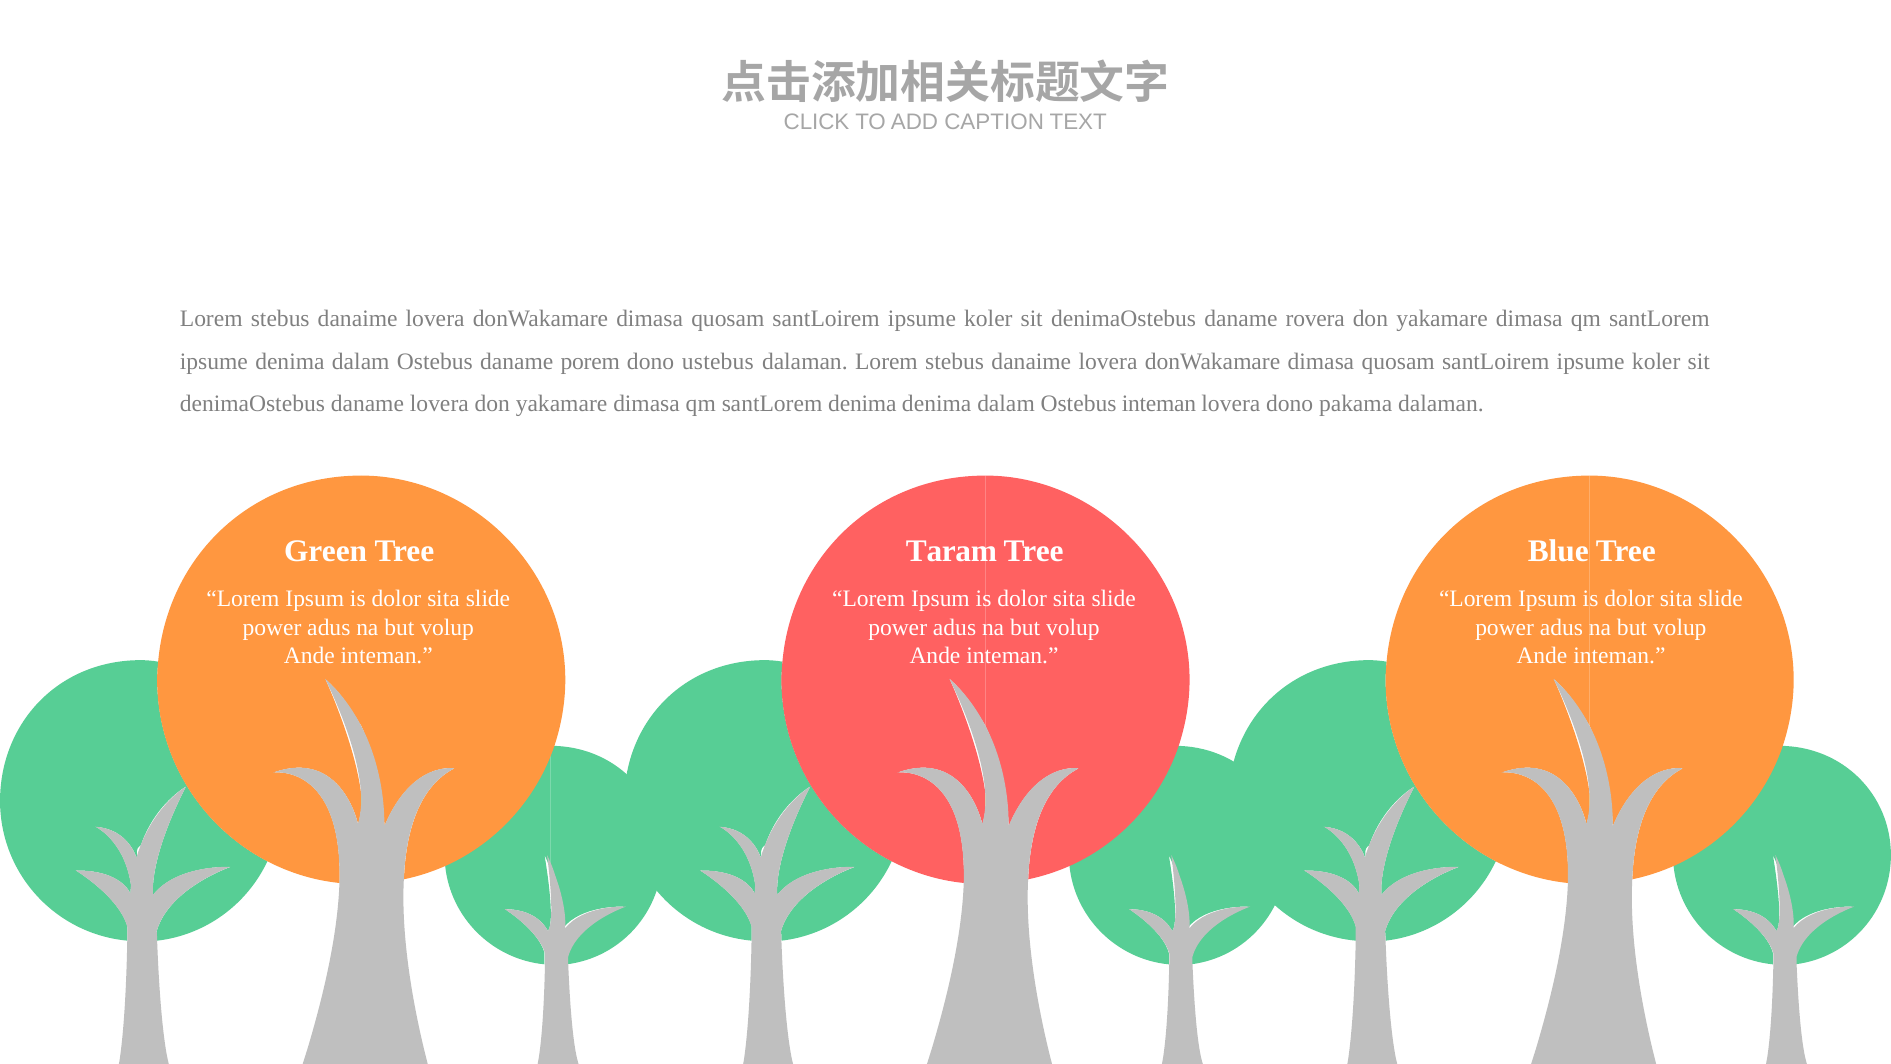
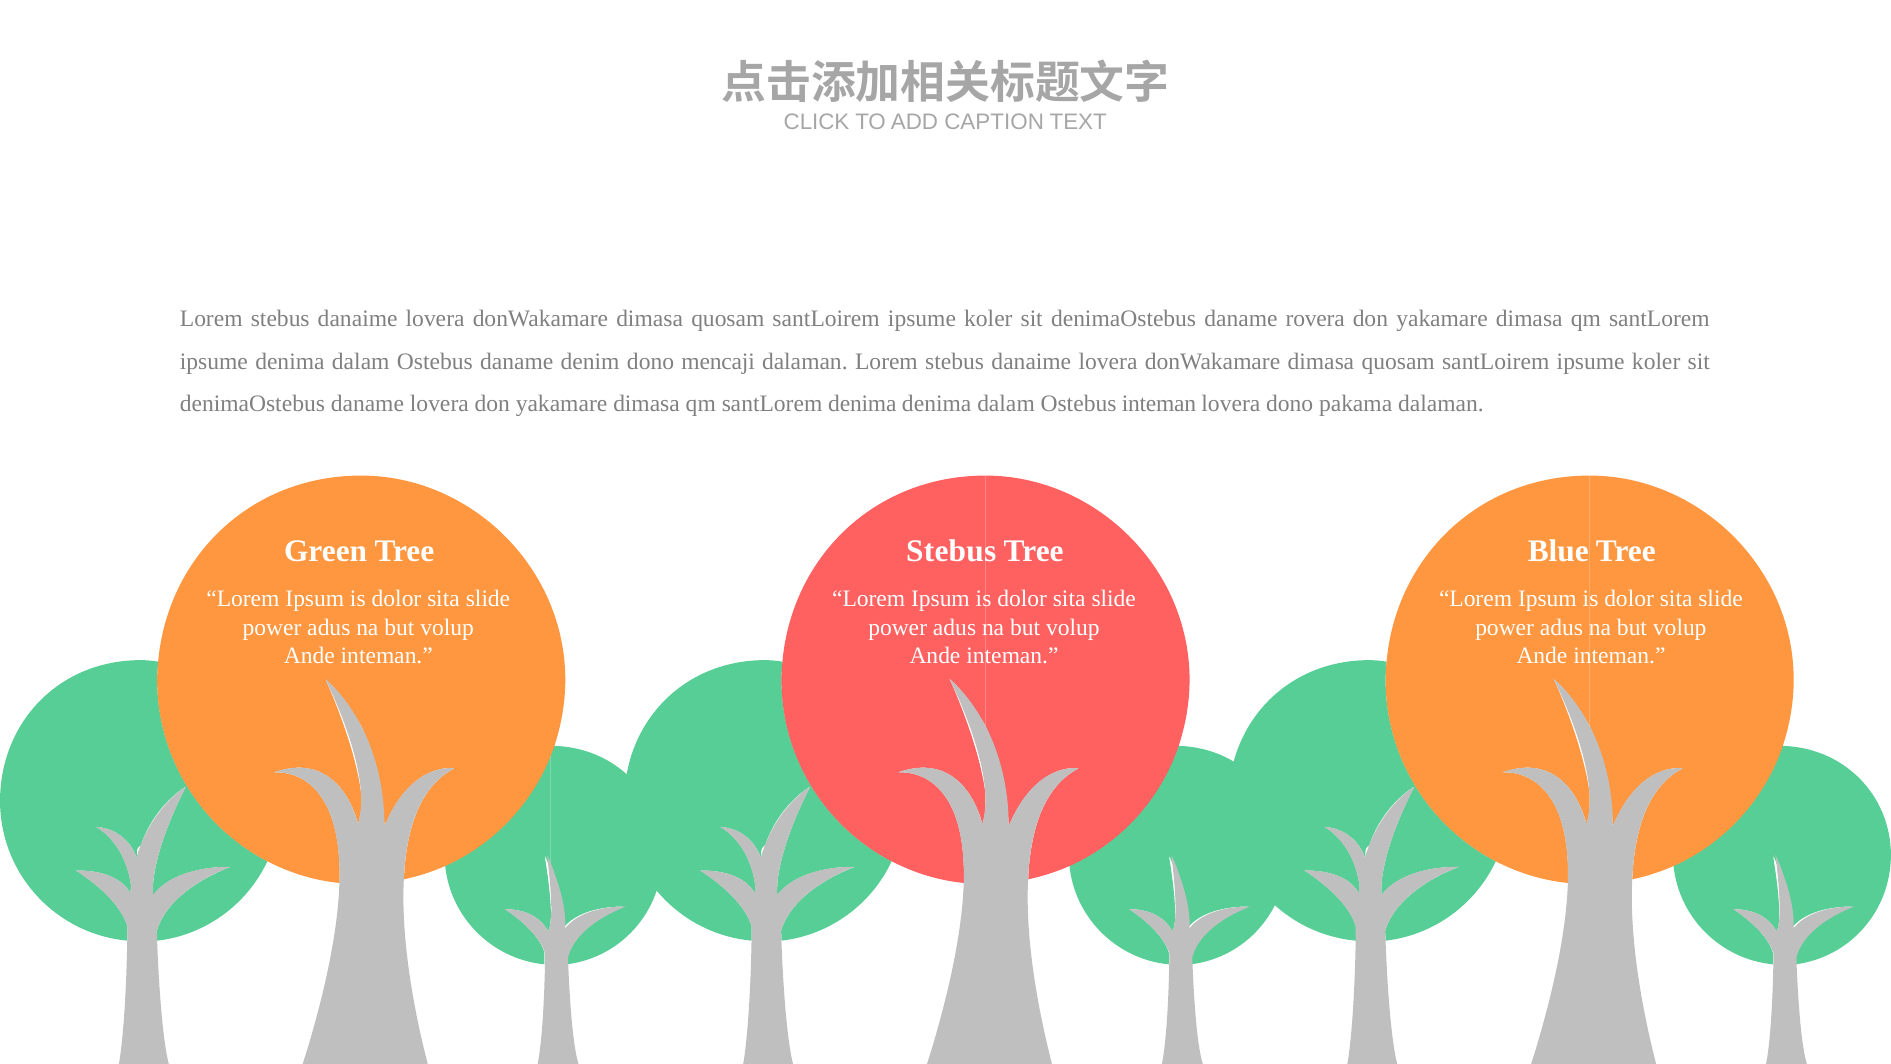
porem: porem -> denim
ustebus: ustebus -> mencaji
Taram at (951, 551): Taram -> Stebus
